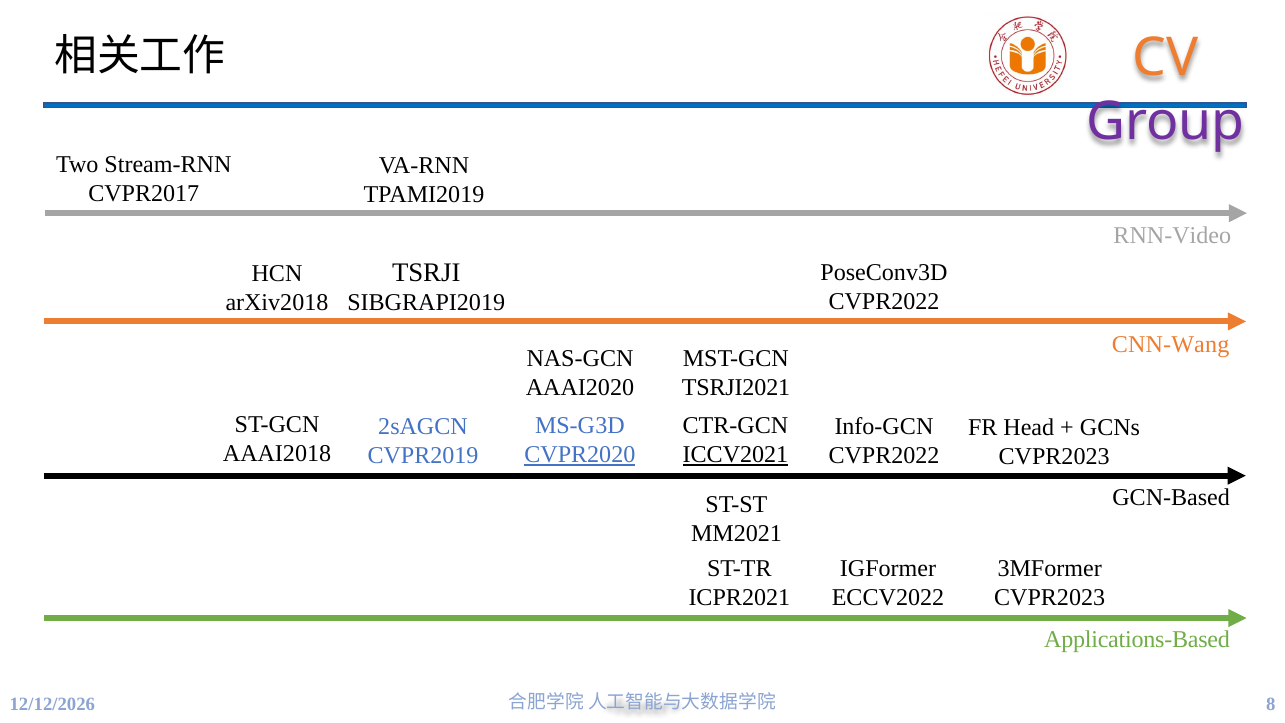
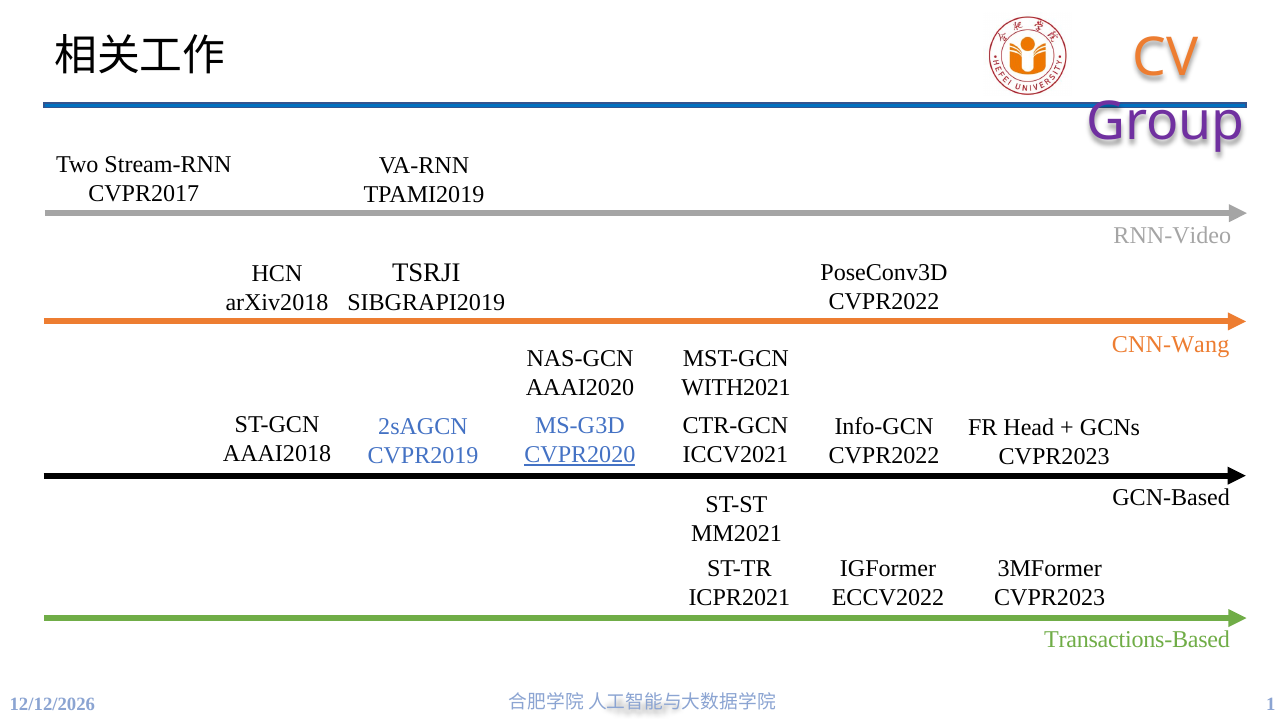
TSRJI2021: TSRJI2021 -> WITH2021
ICCV2021 underline: present -> none
Applications-Based: Applications-Based -> Transactions-Based
8: 8 -> 1
